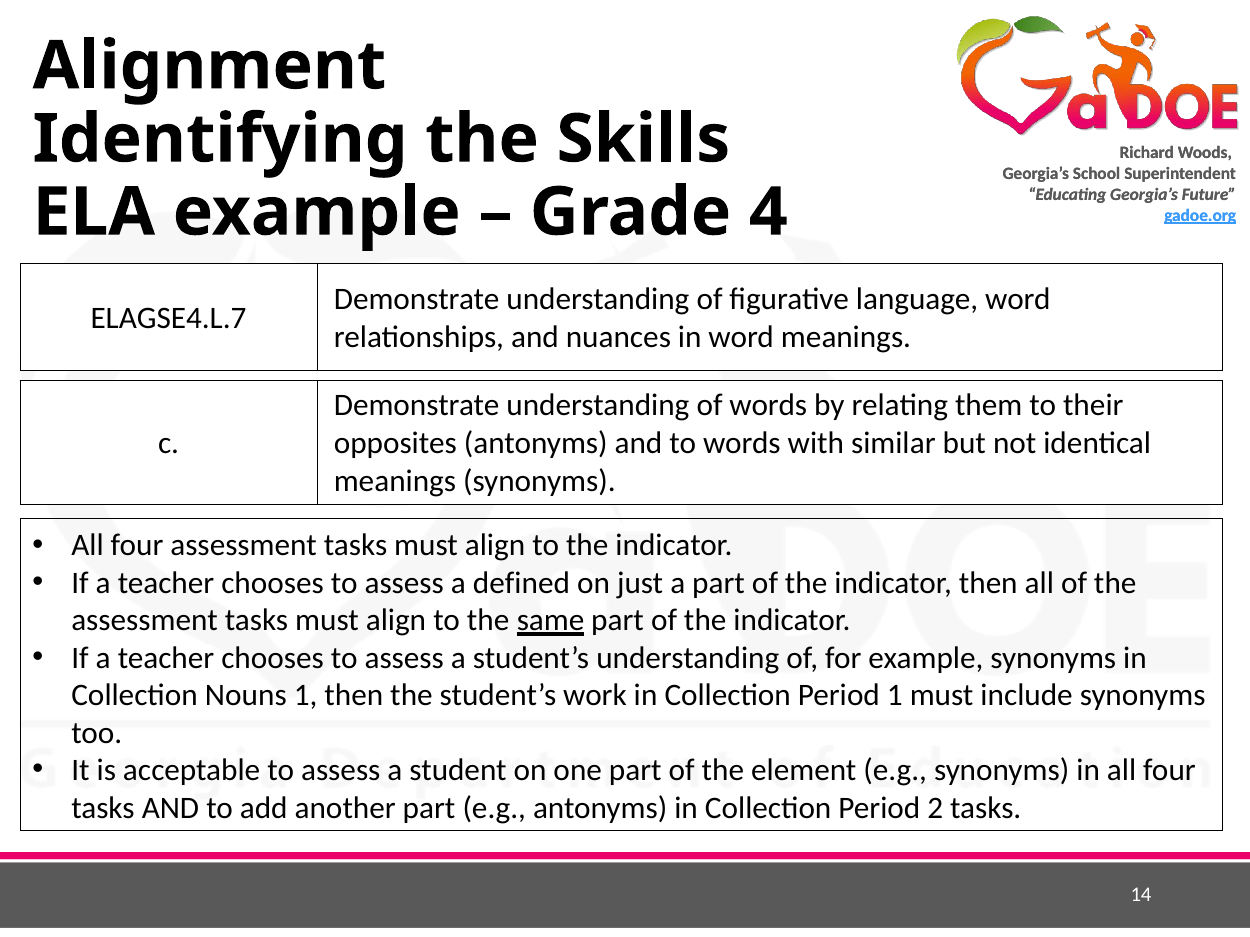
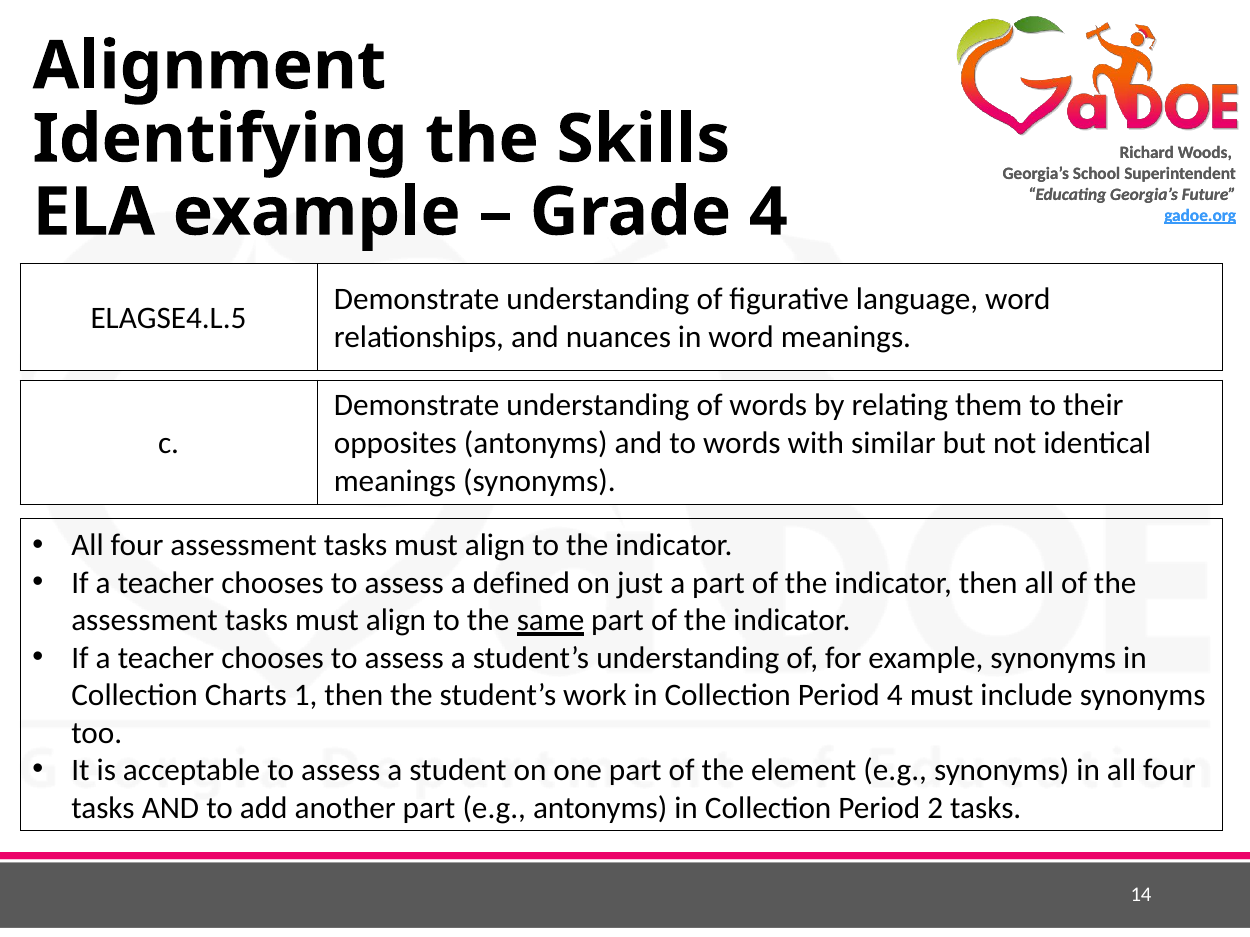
ELAGSE4.L.7: ELAGSE4.L.7 -> ELAGSE4.L.5
Nouns: Nouns -> Charts
Period 1: 1 -> 4
